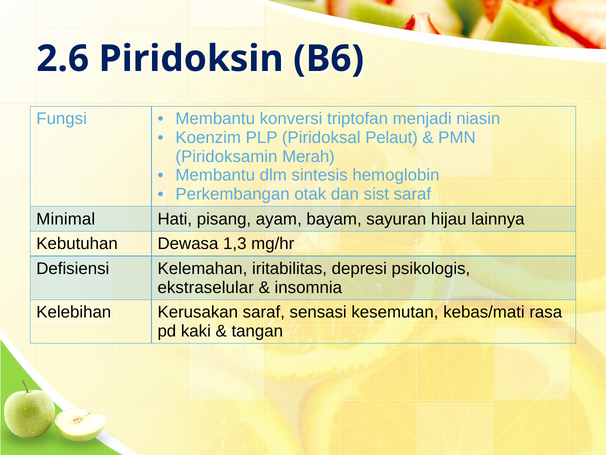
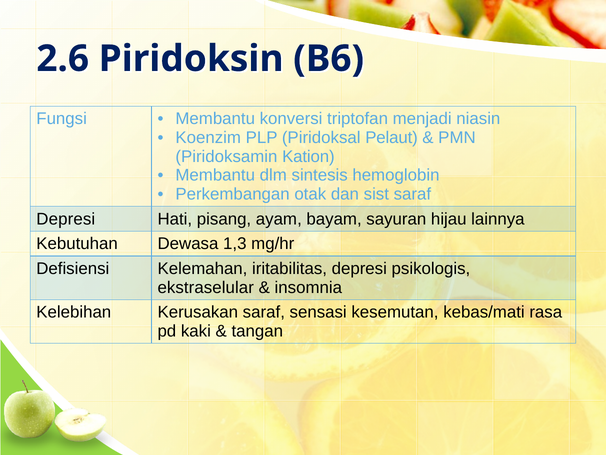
Merah: Merah -> Kation
Minimal at (66, 219): Minimal -> Depresi
